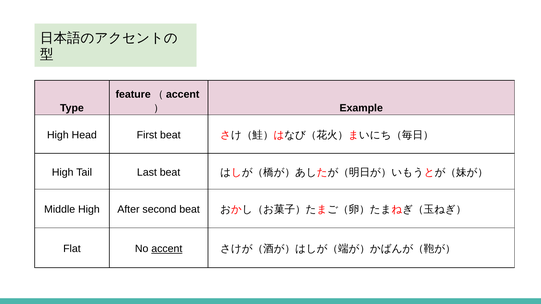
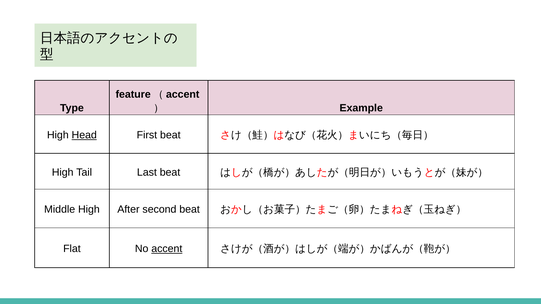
Head underline: none -> present
